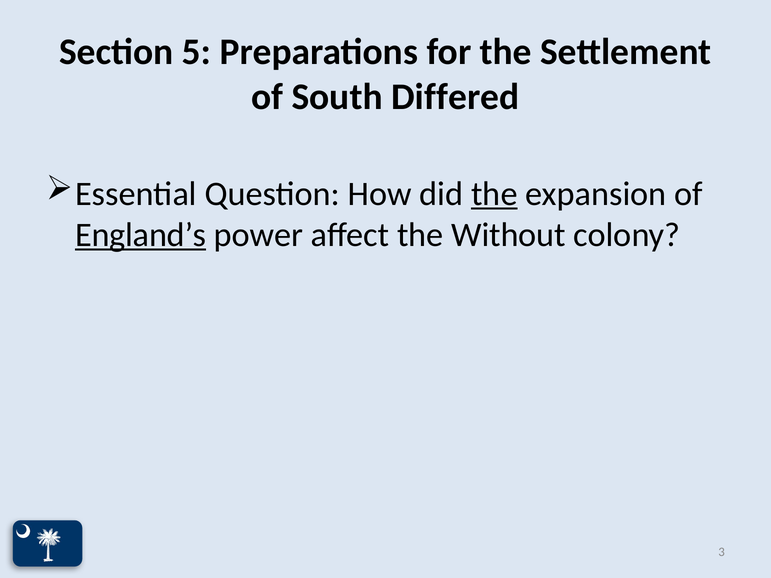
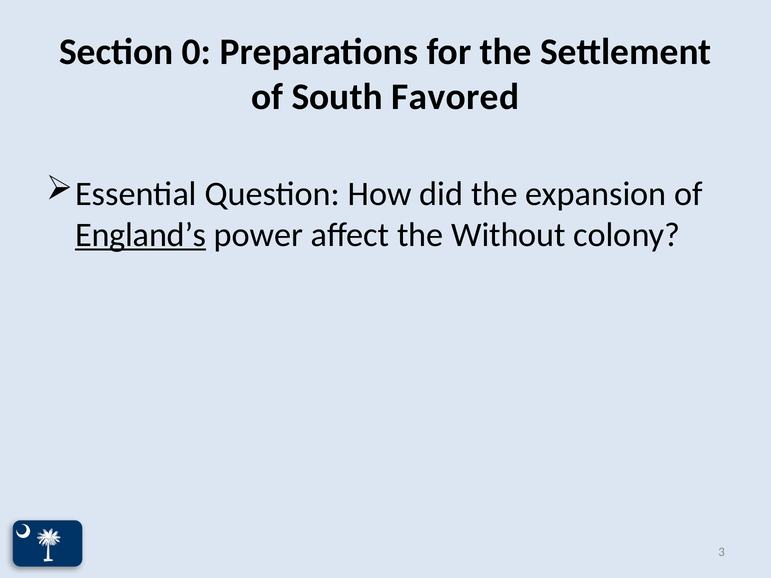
5: 5 -> 0
Differed: Differed -> Favored
the at (494, 194) underline: present -> none
